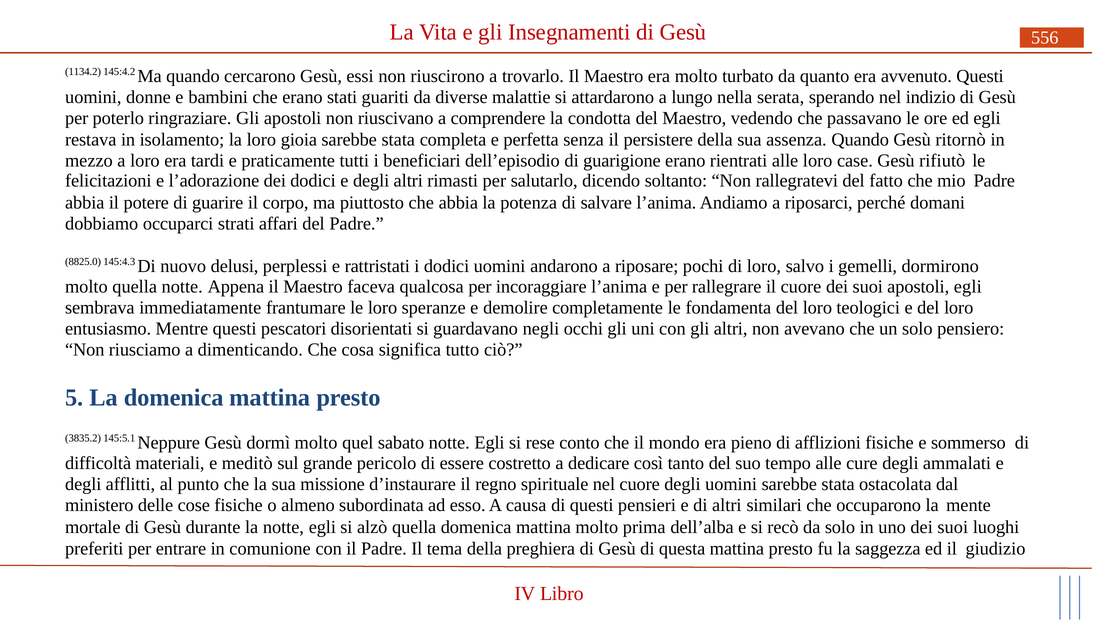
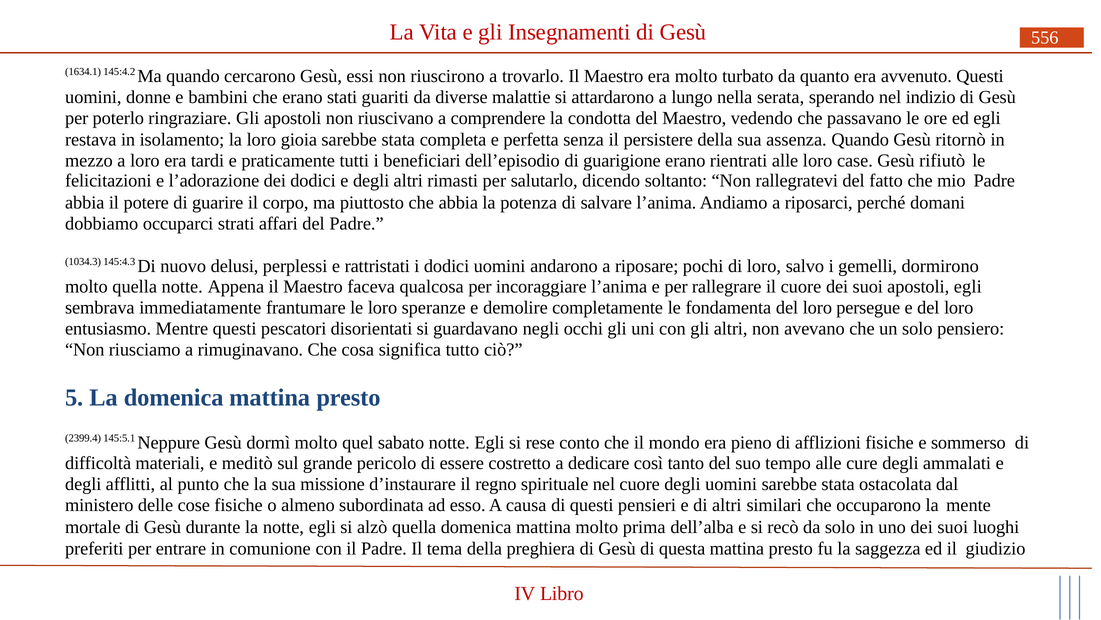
1134.2: 1134.2 -> 1634.1
8825.0: 8825.0 -> 1034.3
teologici: teologici -> persegue
dimenticando: dimenticando -> rimuginavano
3835.2: 3835.2 -> 2399.4
